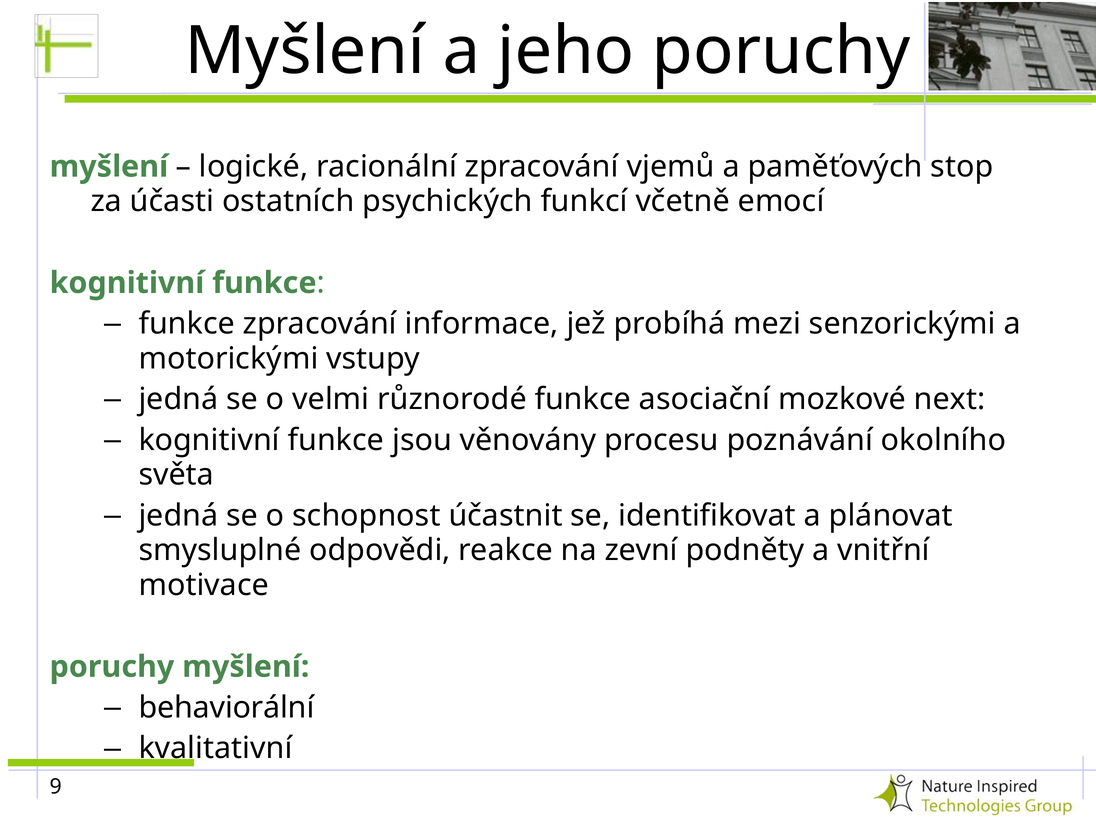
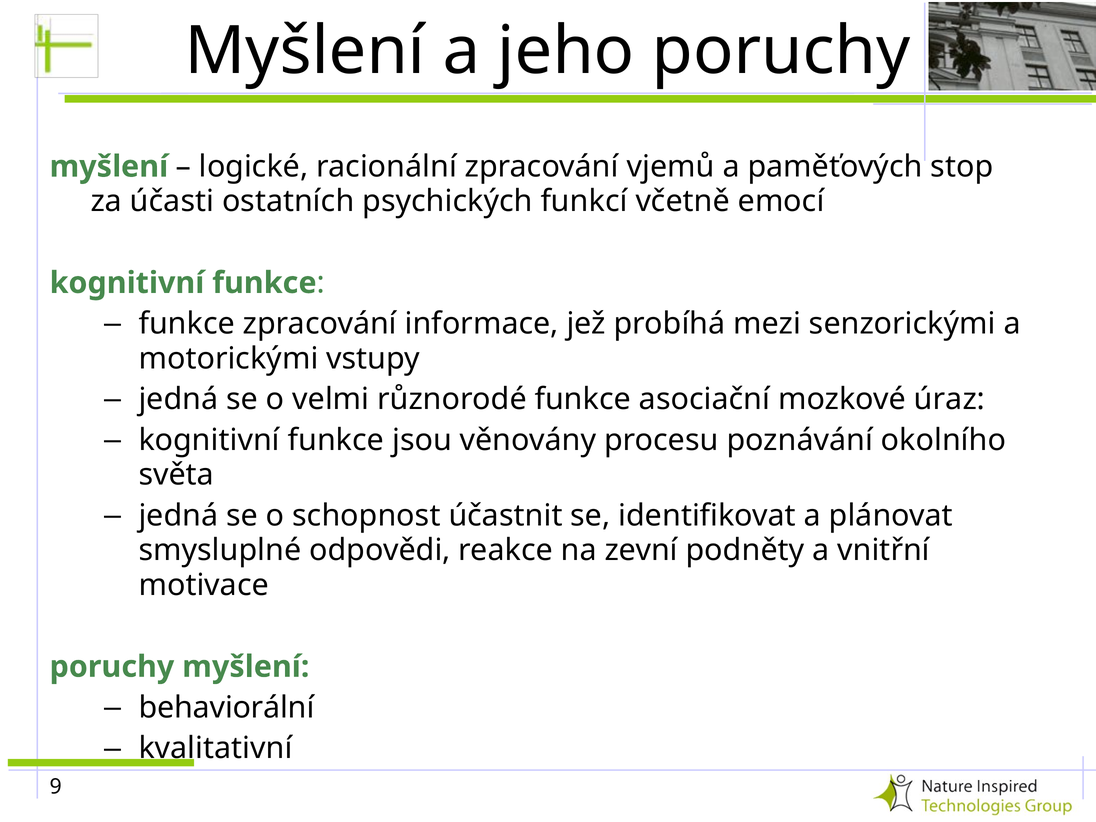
next: next -> úraz
